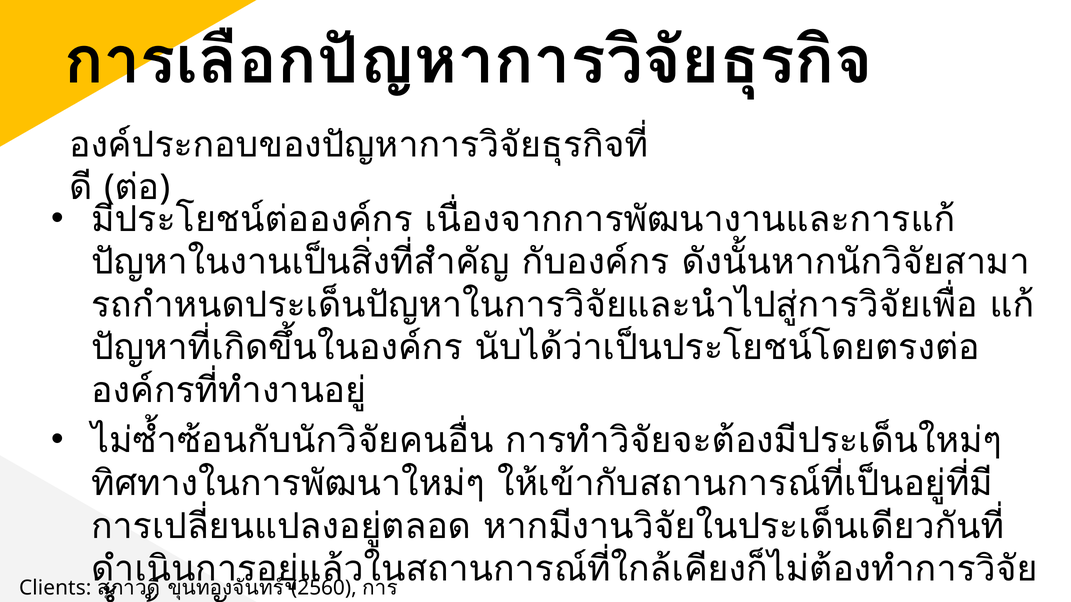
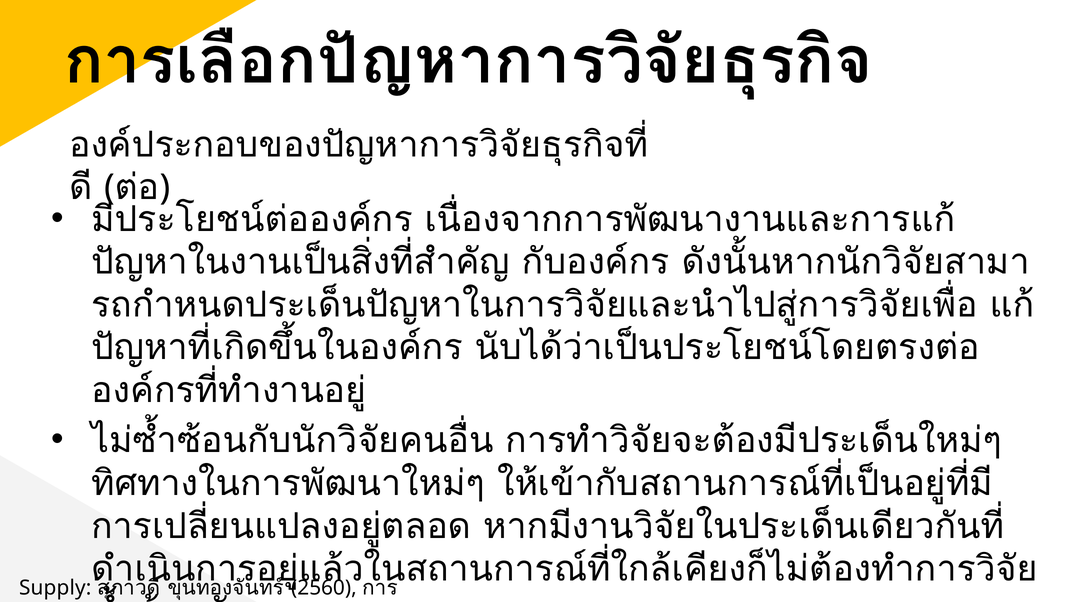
Clients: Clients -> Supply
